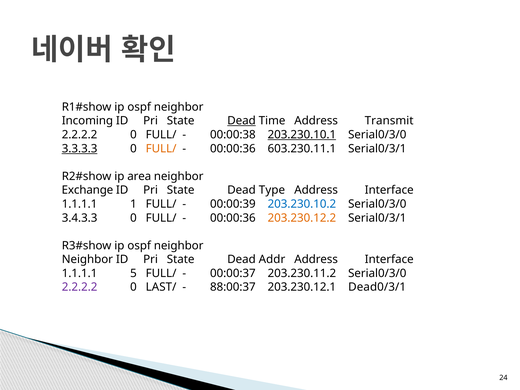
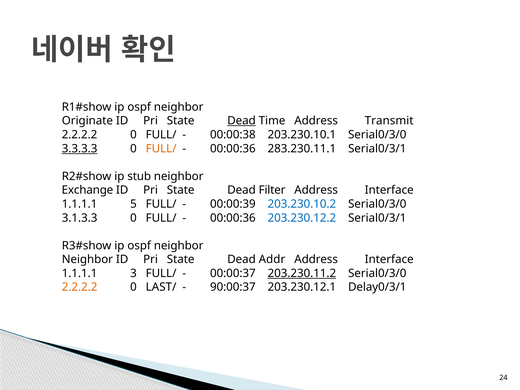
Incoming: Incoming -> Originate
203.230.10.1 underline: present -> none
603.230.11.1: 603.230.11.1 -> 283.230.11.1
area: area -> stub
Type: Type -> Filter
1: 1 -> 5
3.4.3.3: 3.4.3.3 -> 3.1.3.3
203.230.12.2 colour: orange -> blue
5: 5 -> 3
203.230.11.2 underline: none -> present
2.2.2.2 at (80, 287) colour: purple -> orange
88:00:37: 88:00:37 -> 90:00:37
Dead0/3/1: Dead0/3/1 -> Delay0/3/1
